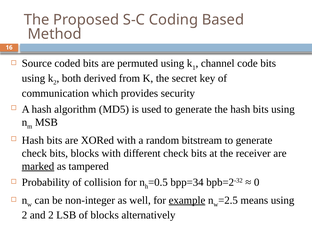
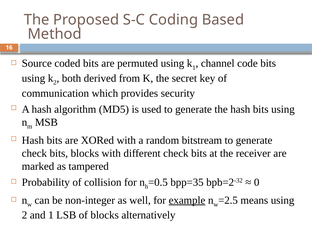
marked underline: present -> none
bpp=34: bpp=34 -> bpp=35
and 2: 2 -> 1
